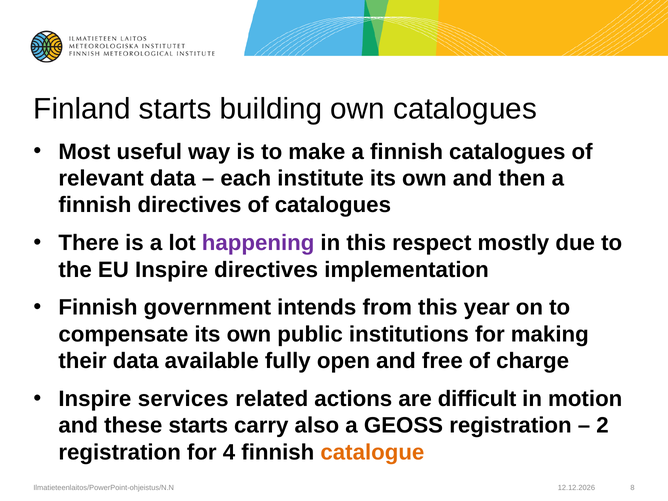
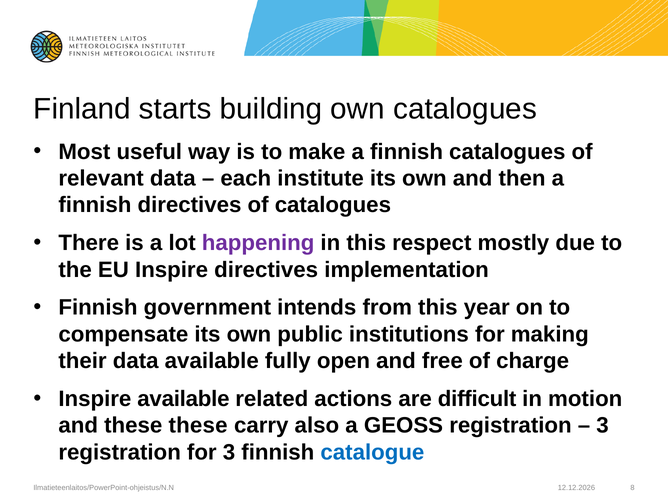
Inspire services: services -> available
these starts: starts -> these
2 at (603, 426): 2 -> 3
for 4: 4 -> 3
catalogue colour: orange -> blue
